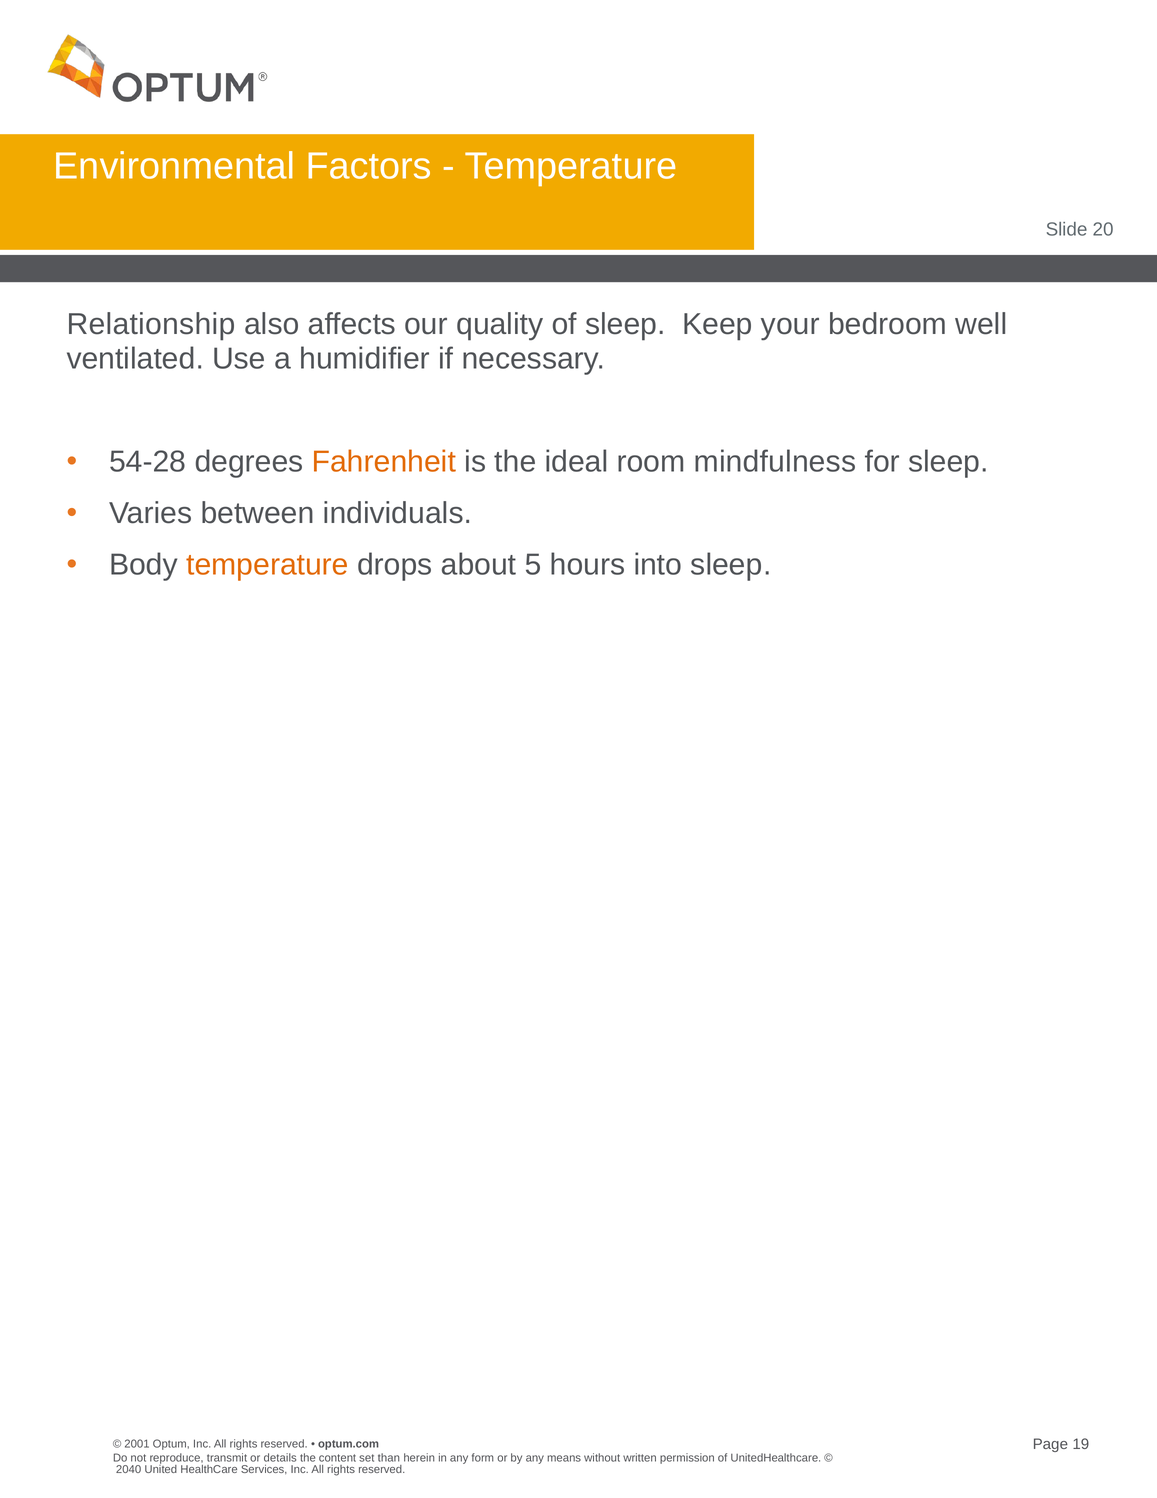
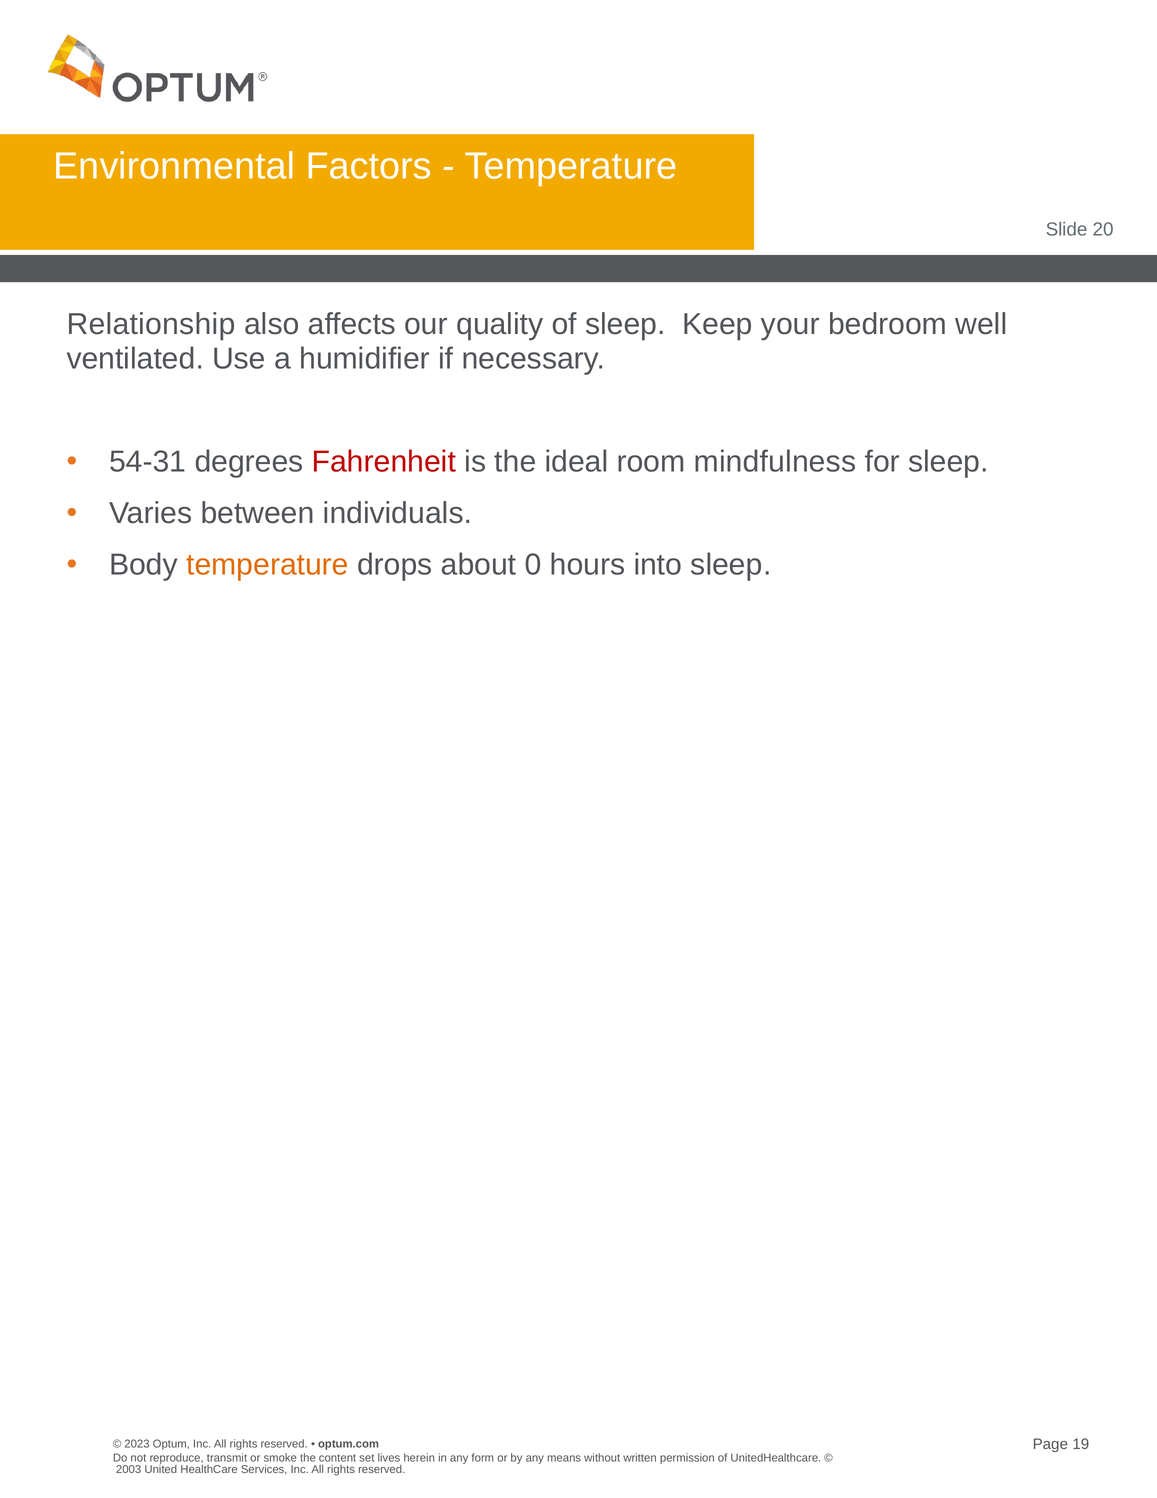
54-28: 54-28 -> 54-31
Fahrenheit colour: orange -> red
5: 5 -> 0
2001: 2001 -> 2023
details: details -> smoke
than: than -> lives
2040: 2040 -> 2003
